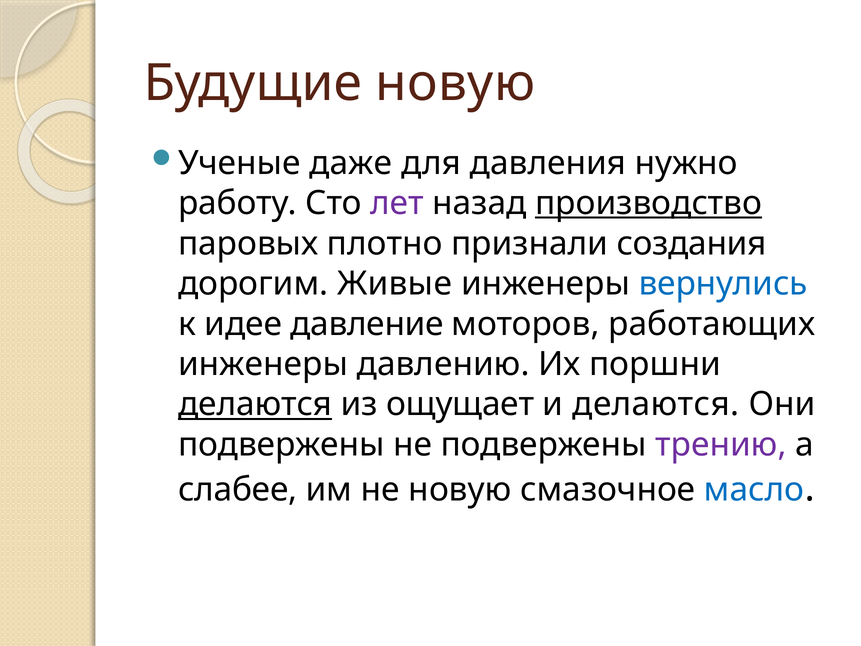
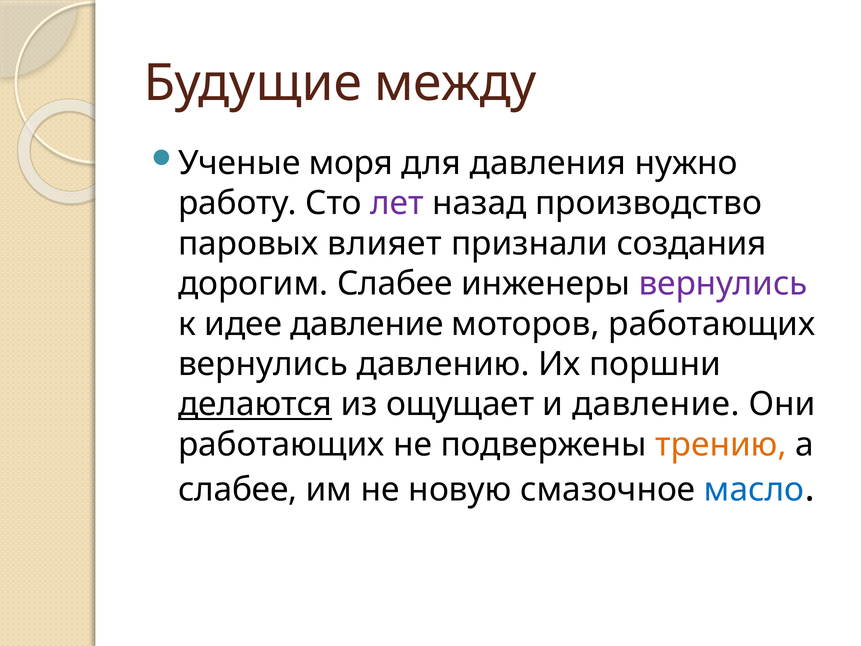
Будущие новую: новую -> между
даже: даже -> моря
производство underline: present -> none
плотно: плотно -> влияет
дорогим Живые: Живые -> Слабее
вернулись at (723, 284) colour: blue -> purple
инженеры at (263, 364): инженеры -> вернулись
и делаются: делаются -> давление
подвержены at (281, 444): подвержены -> работающих
трению colour: purple -> orange
